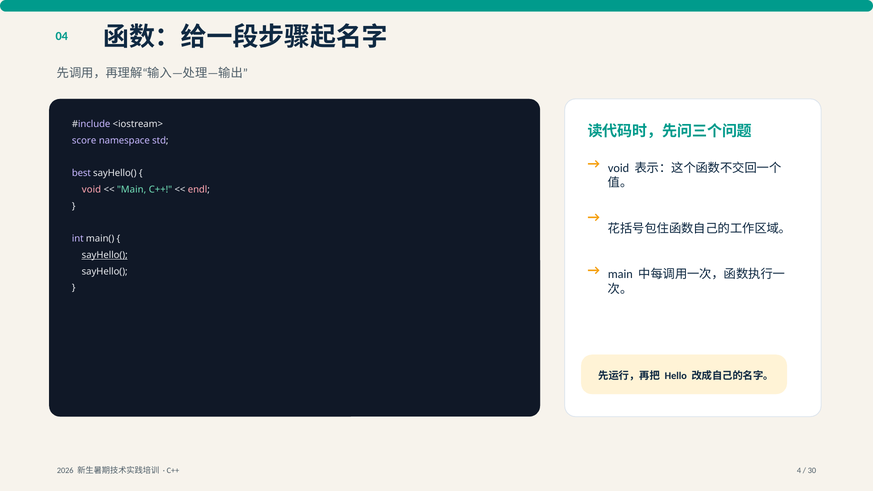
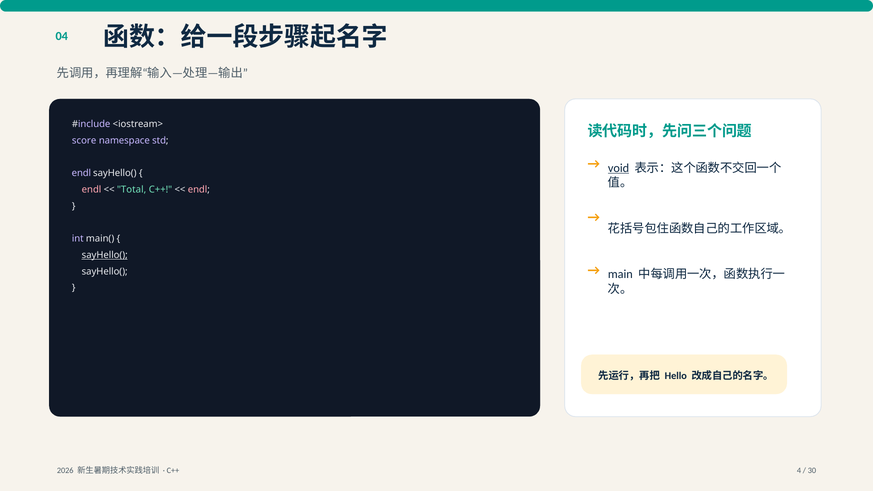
void at (619, 168) underline: none -> present
best at (81, 173): best -> endl
void at (91, 190): void -> endl
Main at (132, 190): Main -> Total
